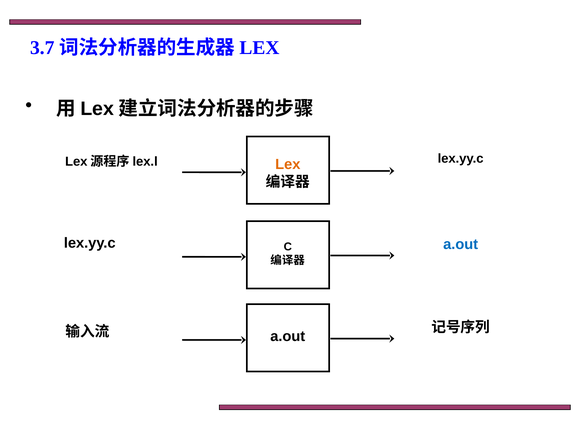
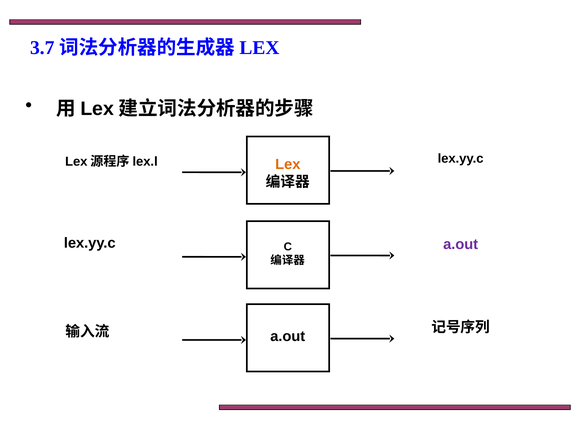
a.out at (461, 244) colour: blue -> purple
